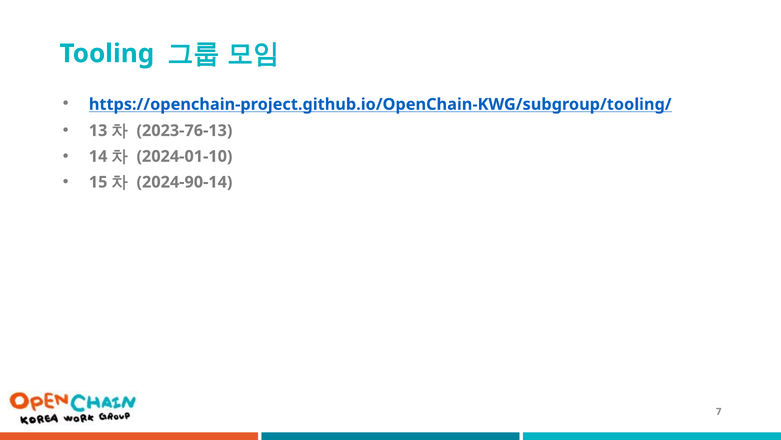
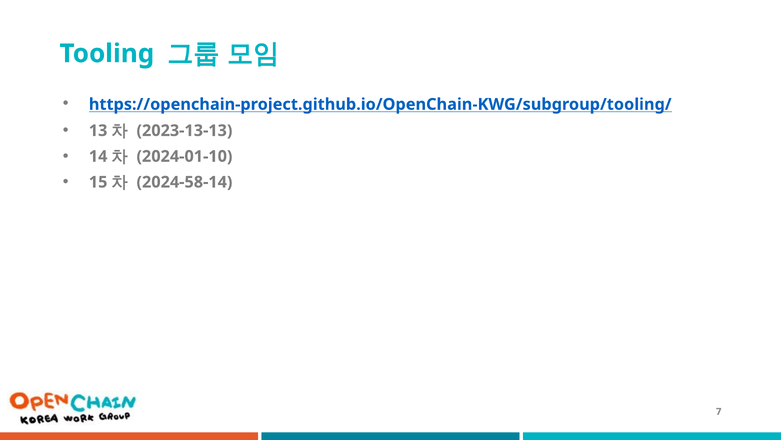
2023-76-13: 2023-76-13 -> 2023-13-13
2024-90-14: 2024-90-14 -> 2024-58-14
